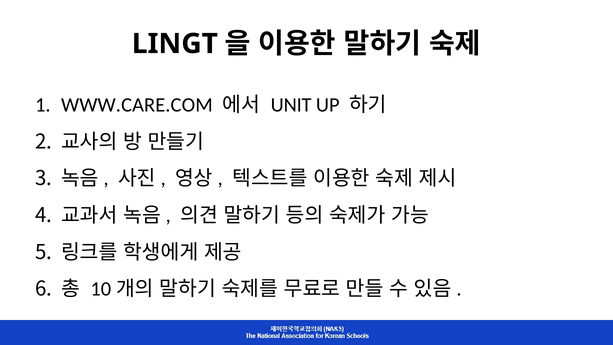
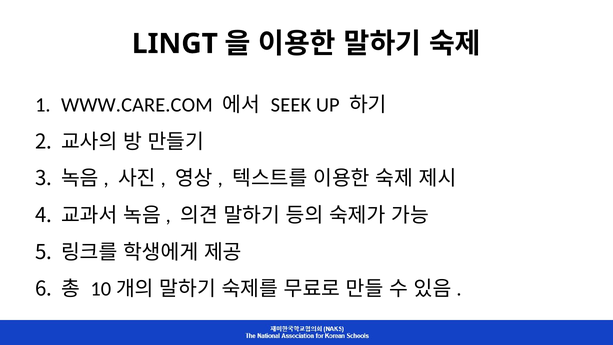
UNIT: UNIT -> SEEK
